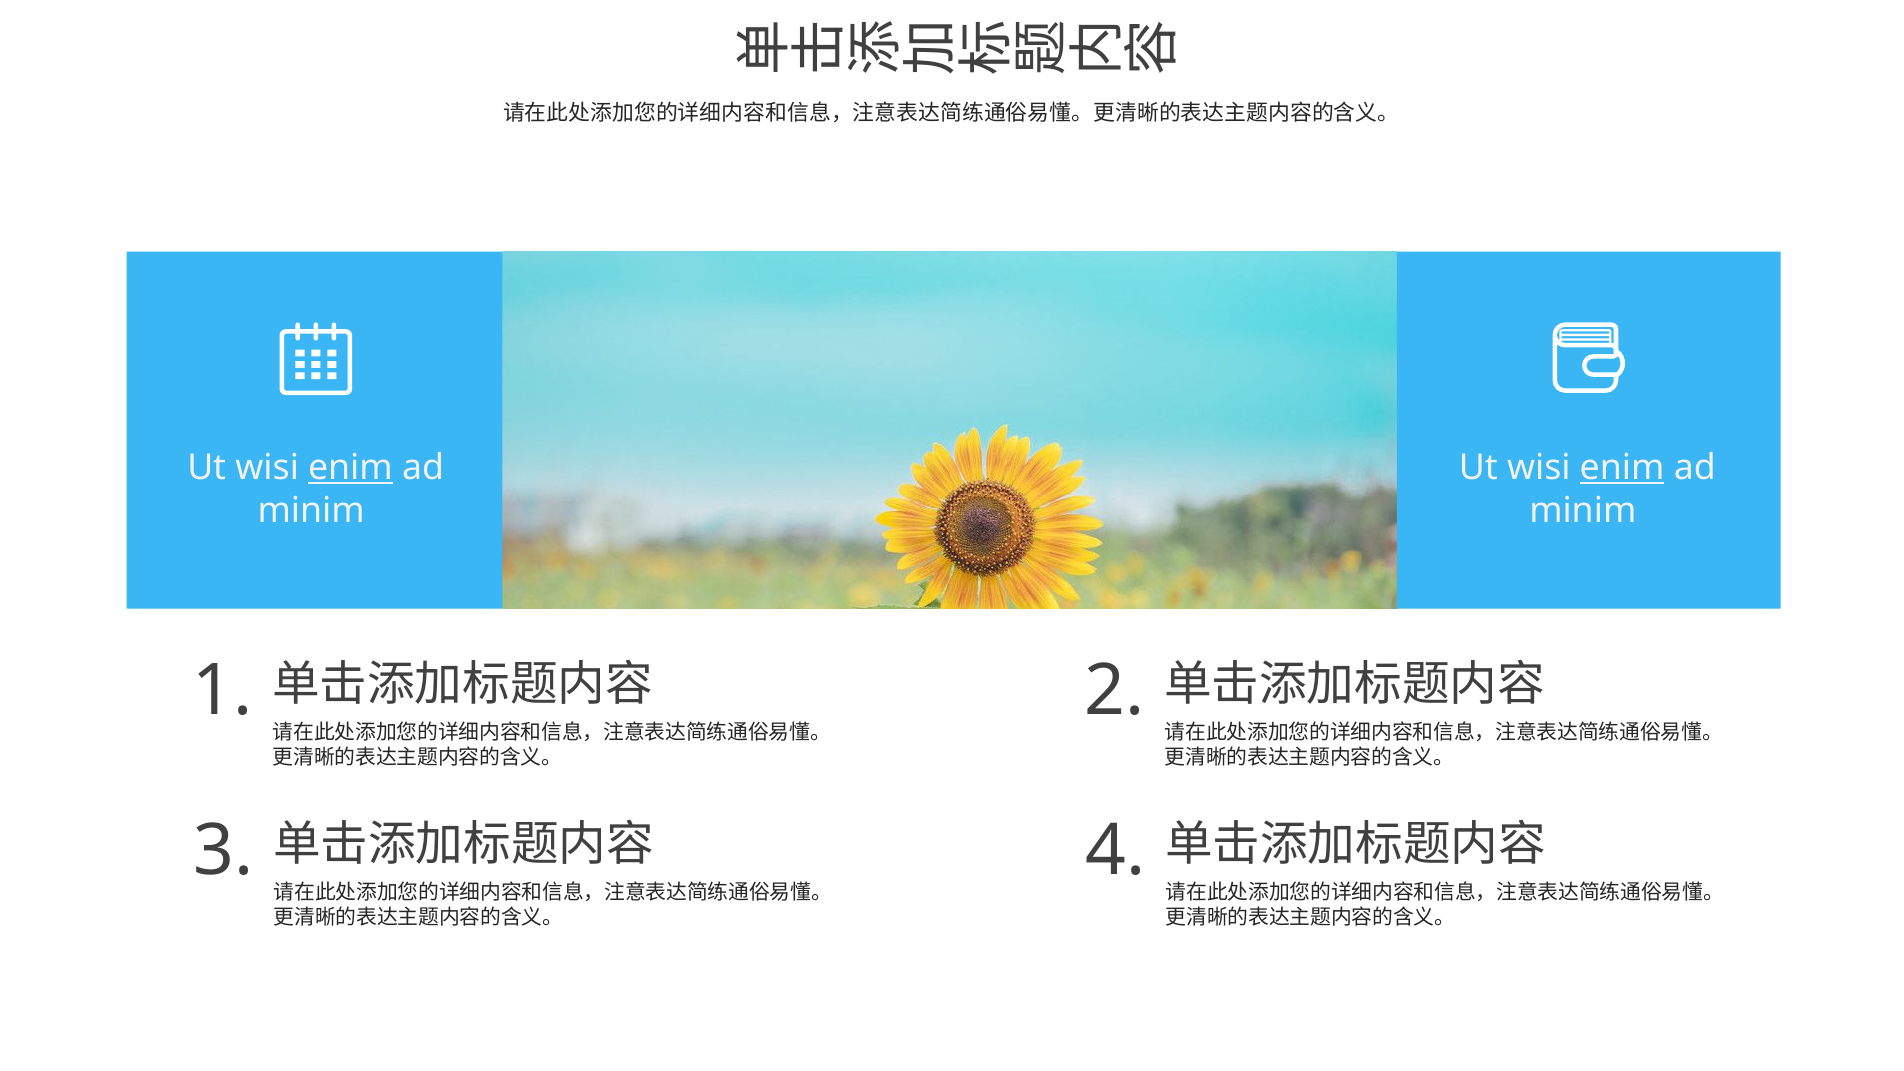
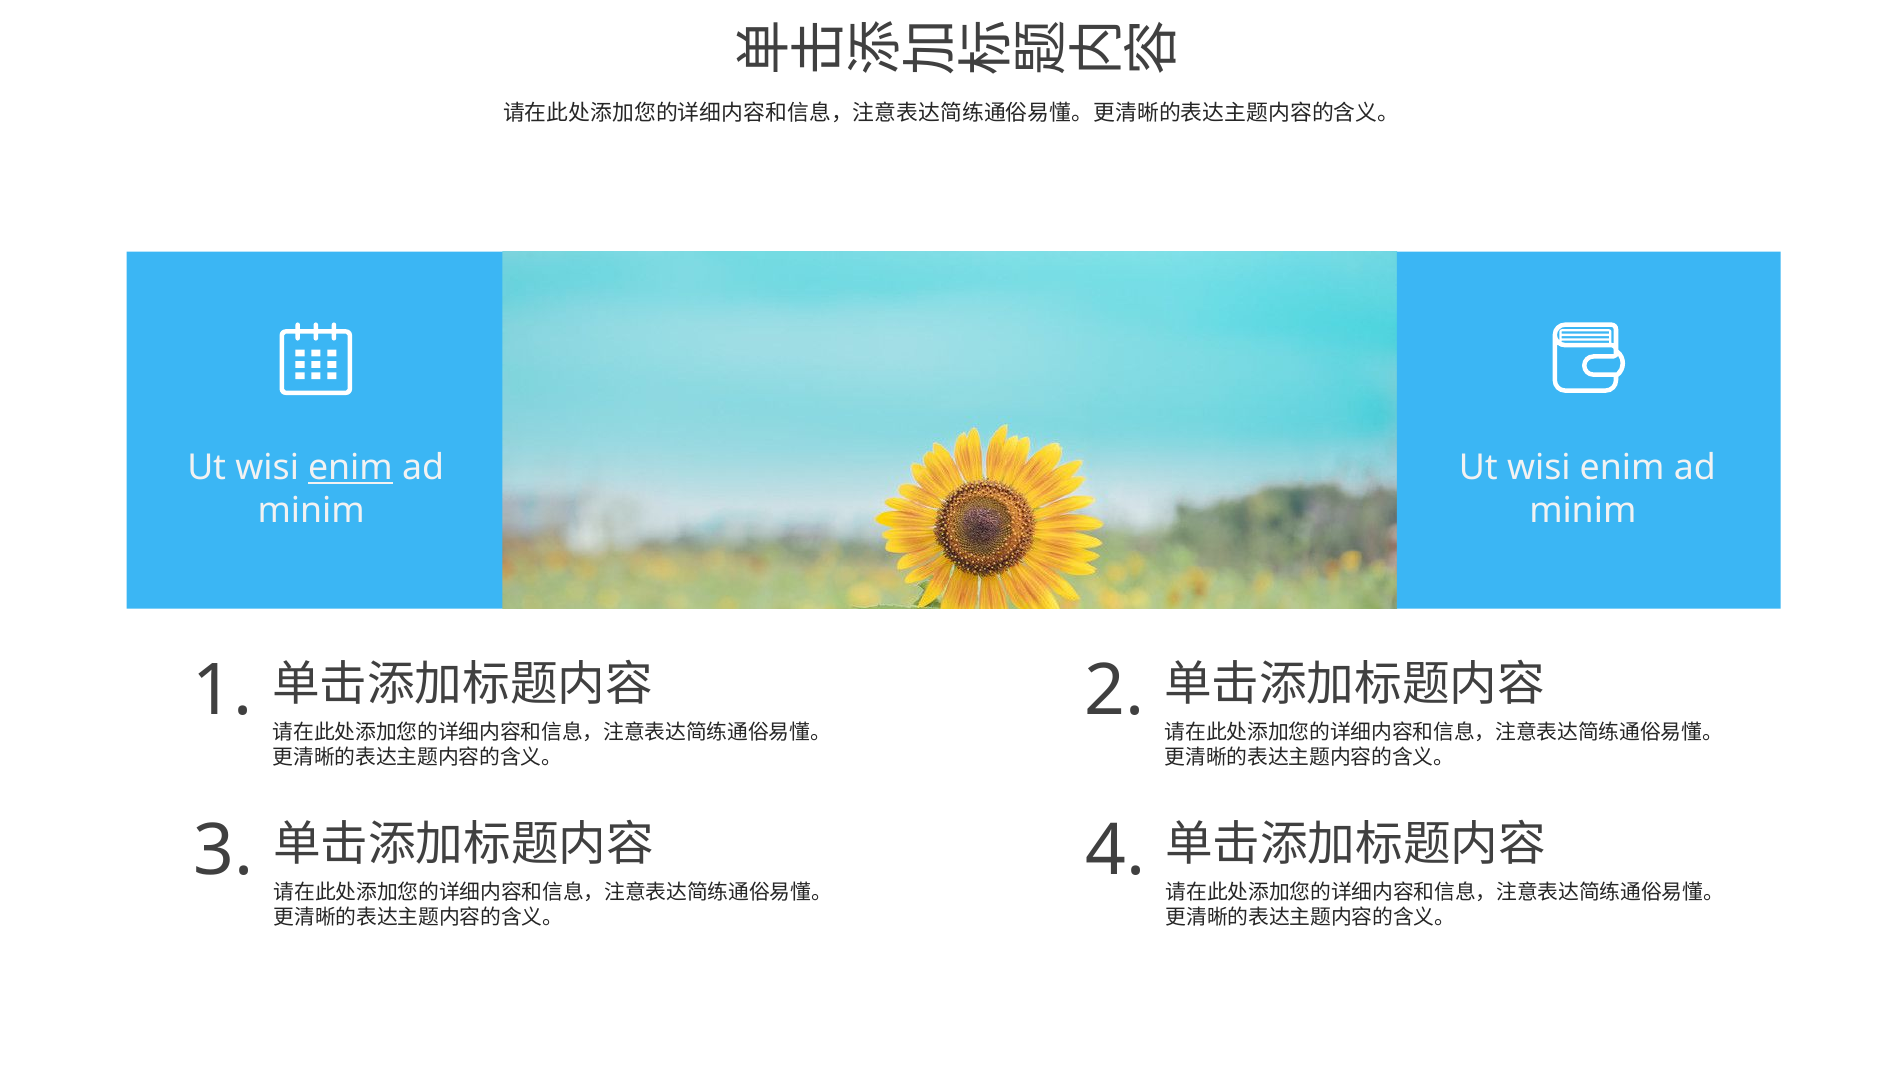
enim at (1622, 468) underline: present -> none
